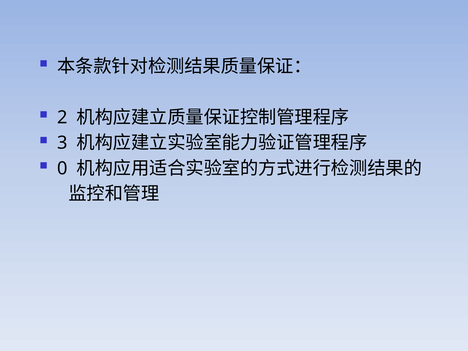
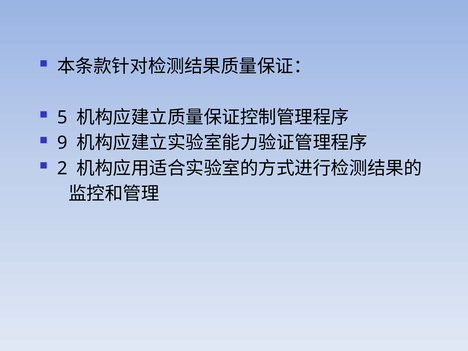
2: 2 -> 5
3: 3 -> 9
0: 0 -> 2
